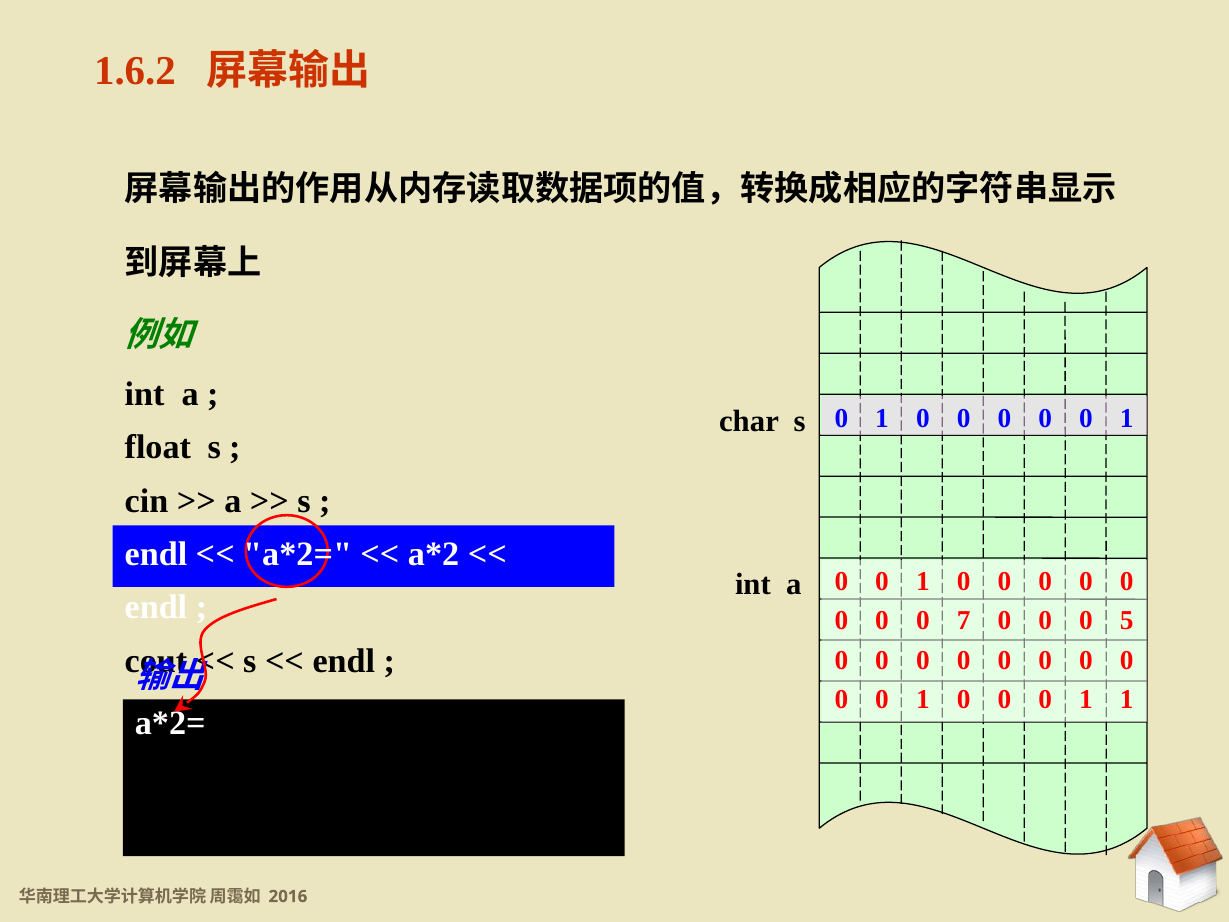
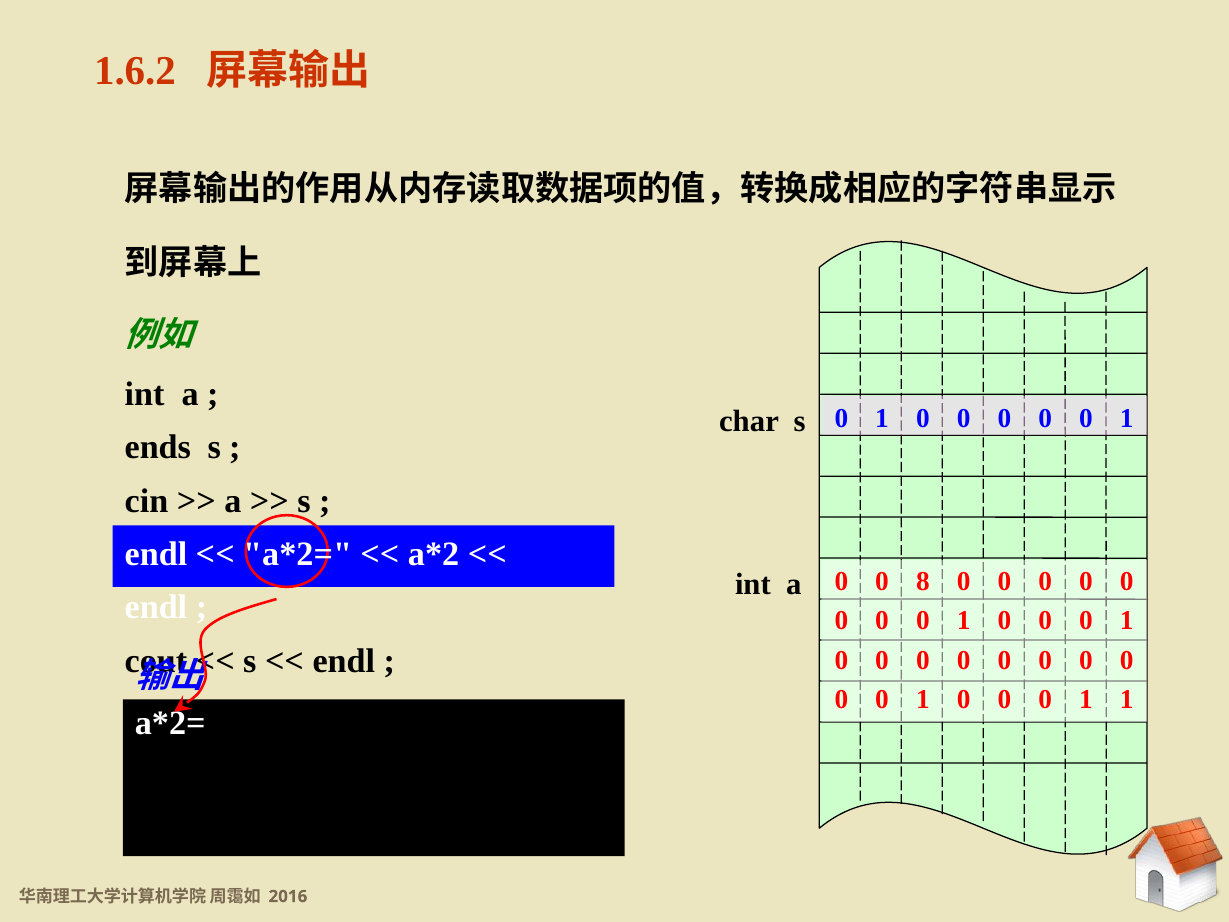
float: float -> ends
1 at (923, 581): 1 -> 8
7 at (964, 621): 7 -> 1
5 at (1127, 621): 5 -> 1
